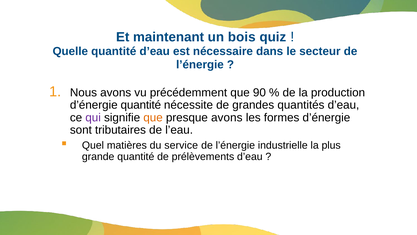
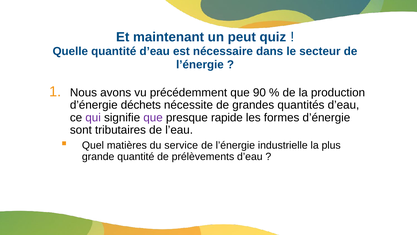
bois: bois -> peut
d’énergie quantité: quantité -> déchets
que at (153, 117) colour: orange -> purple
presque avons: avons -> rapide
